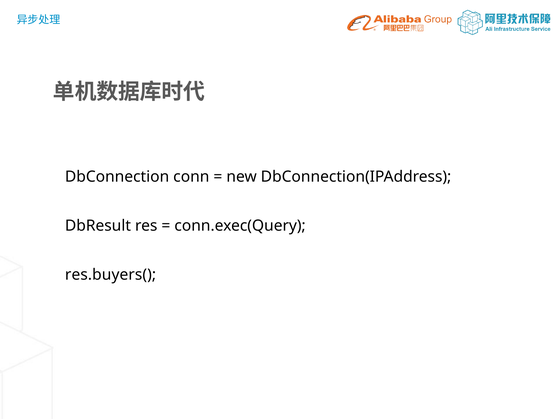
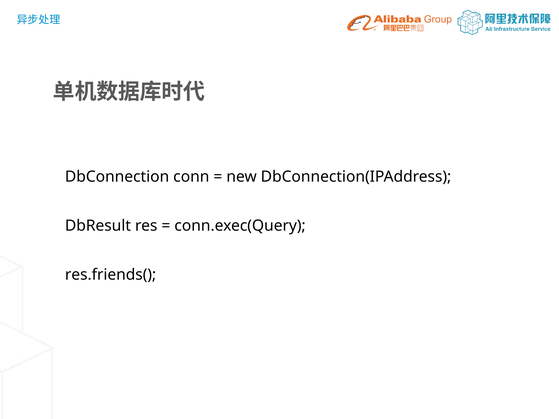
res.buyers(: res.buyers( -> res.friends(
